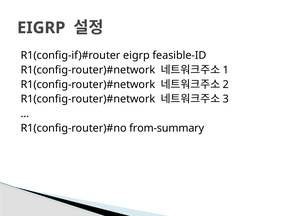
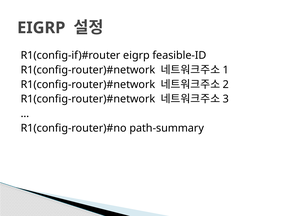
from-summary: from-summary -> path-summary
